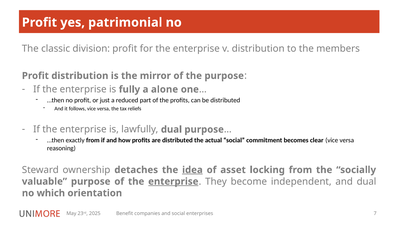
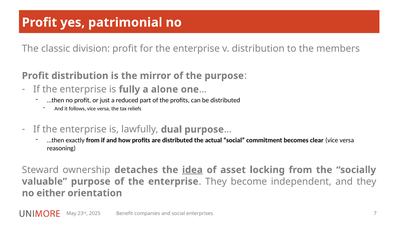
enterprise at (173, 181) underline: present -> none
and dual: dual -> they
which: which -> either
